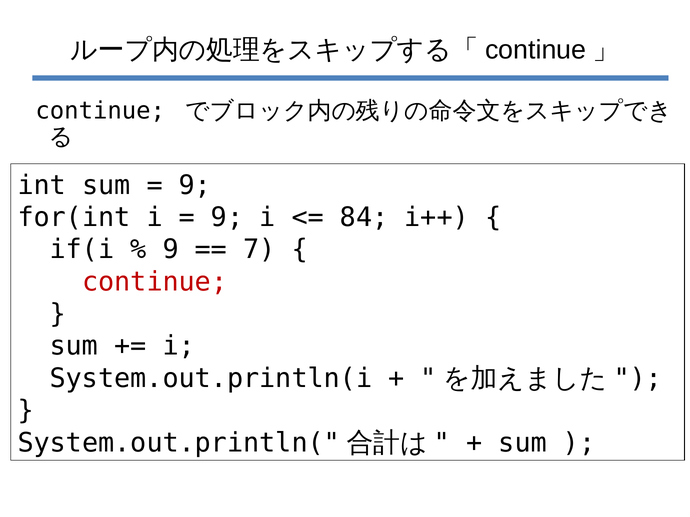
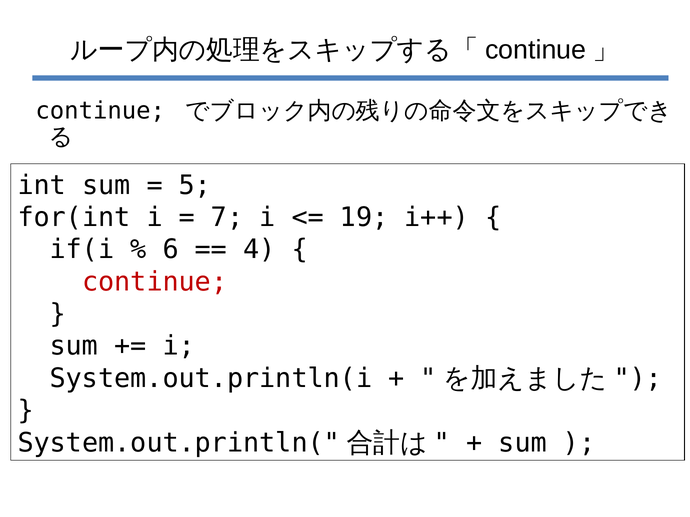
9 at (195, 185): 9 -> 5
9 at (227, 218): 9 -> 7
84: 84 -> 19
9 at (171, 250): 9 -> 6
7: 7 -> 4
